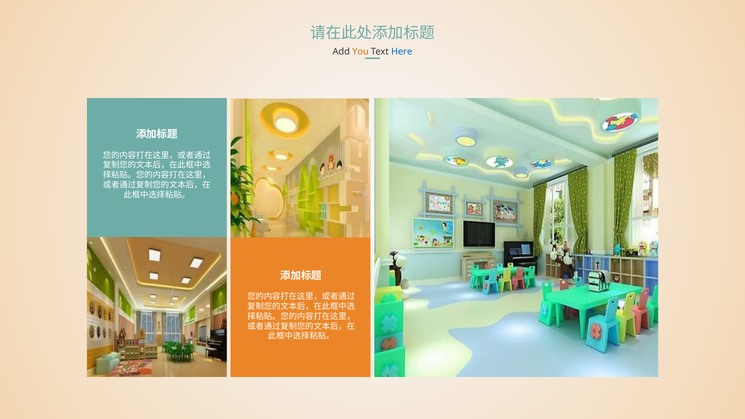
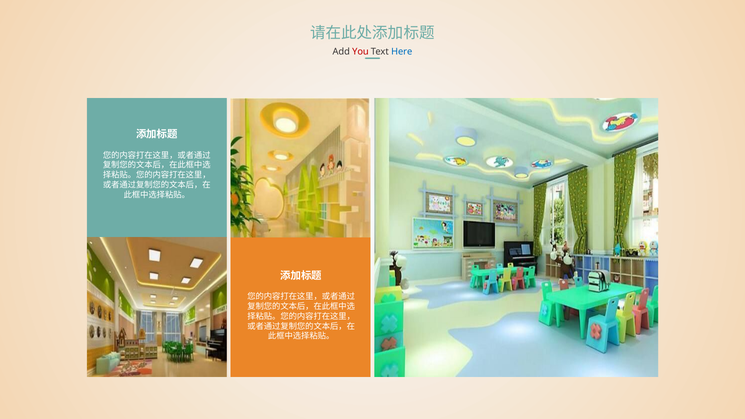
You colour: orange -> red
